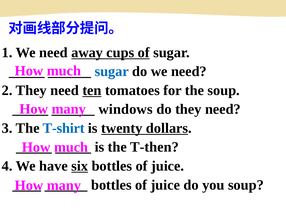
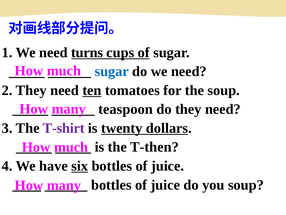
away: away -> turns
windows: windows -> teaspoon
T-shirt colour: blue -> purple
